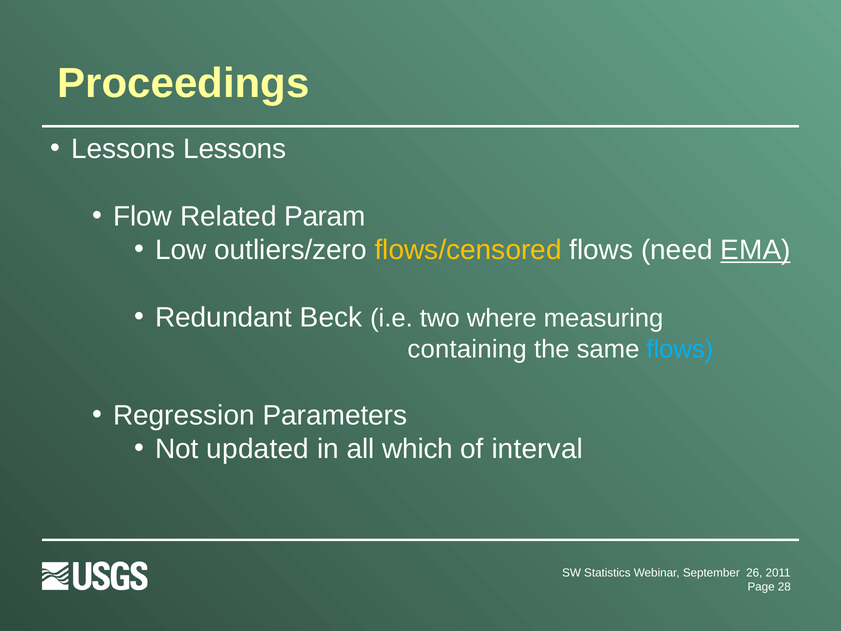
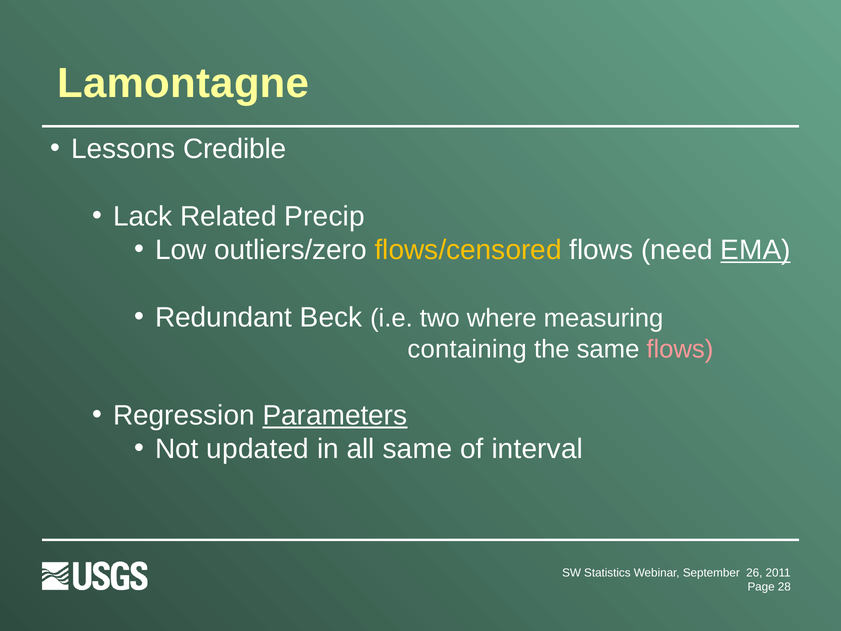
Proceedings: Proceedings -> Lamontagne
Lessons Lessons: Lessons -> Credible
Flow: Flow -> Lack
Param: Param -> Precip
flows at (680, 349) colour: light blue -> pink
Parameters underline: none -> present
all which: which -> same
